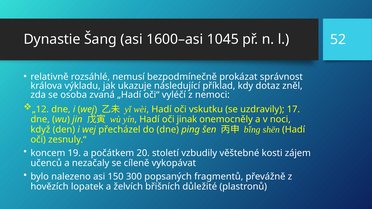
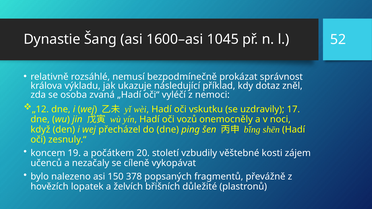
jinak: jinak -> vozů
300: 300 -> 378
